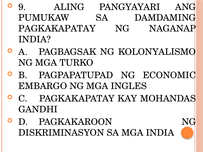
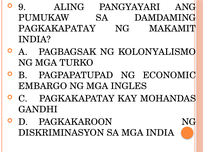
NAGANAP: NAGANAP -> MAKAMIT
